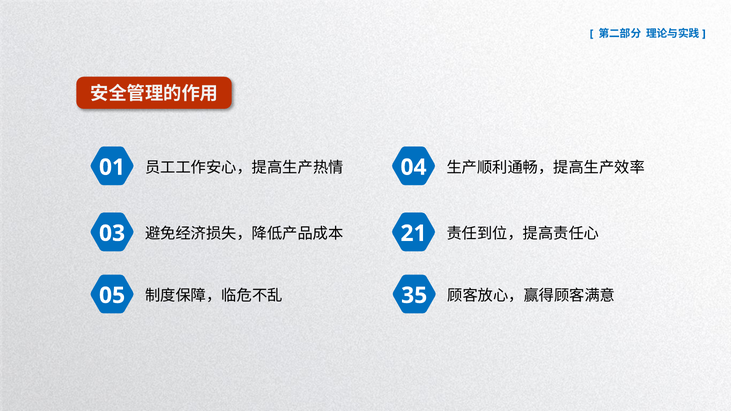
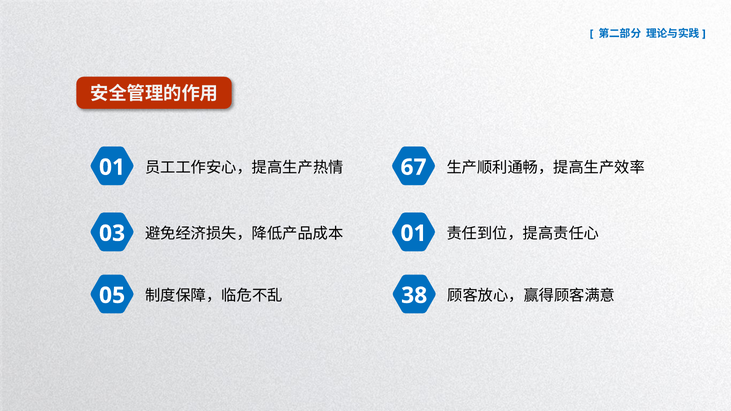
04: 04 -> 67
21 at (414, 233): 21 -> 01
35: 35 -> 38
